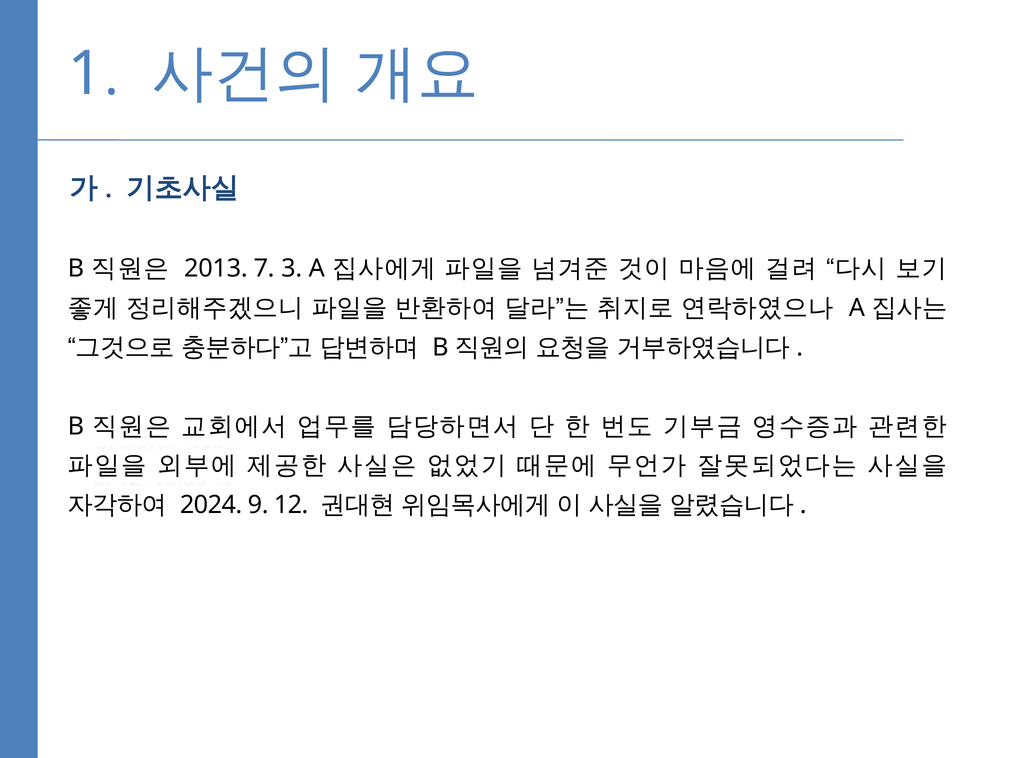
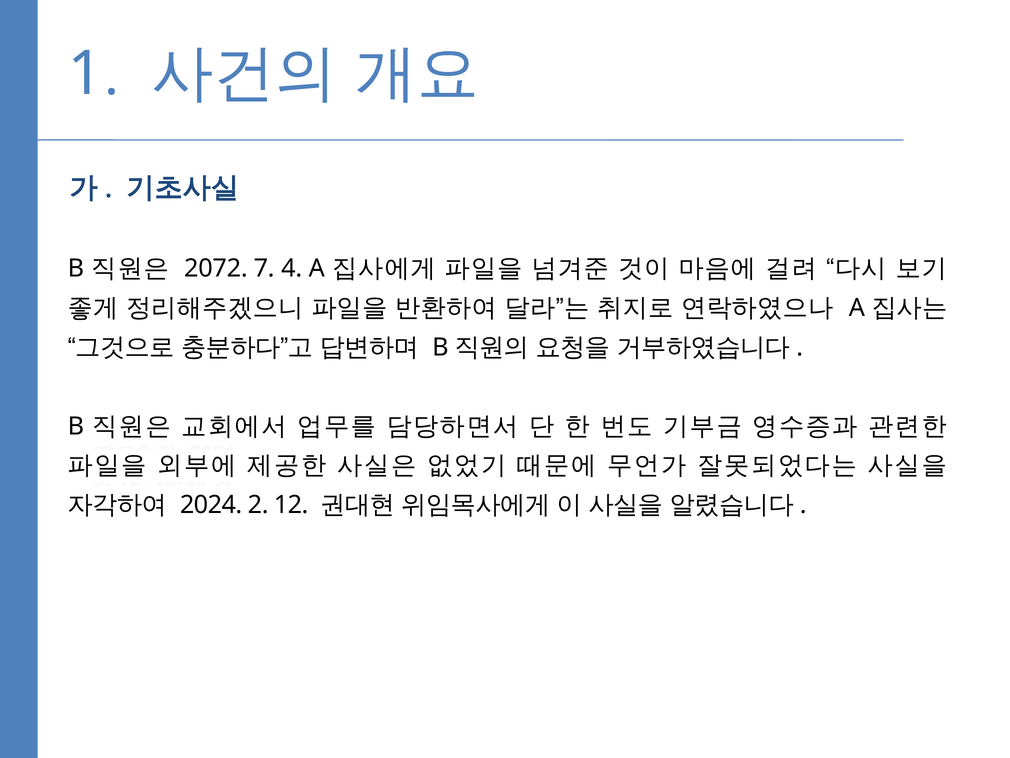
2013: 2013 -> 2072
7 3: 3 -> 4
9: 9 -> 2
